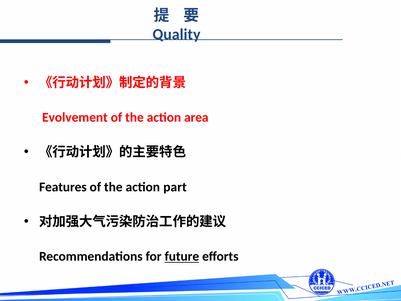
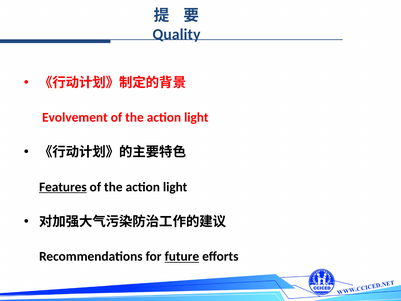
area at (196, 117): area -> light
Features underline: none -> present
part at (175, 187): part -> light
